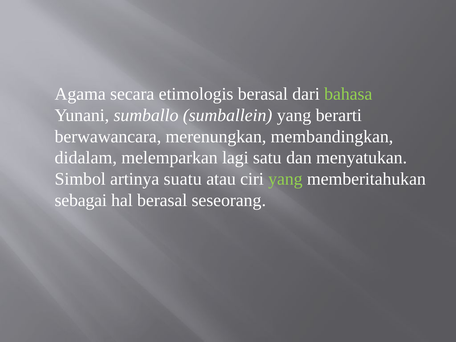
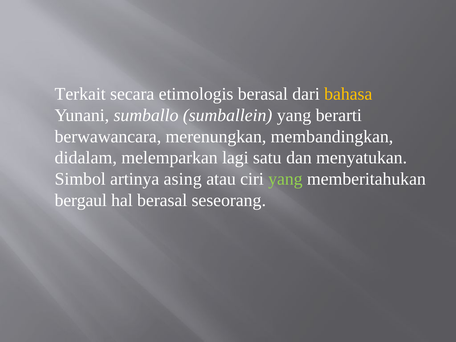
Agama: Agama -> Terkait
bahasa colour: light green -> yellow
suatu: suatu -> asing
sebagai: sebagai -> bergaul
